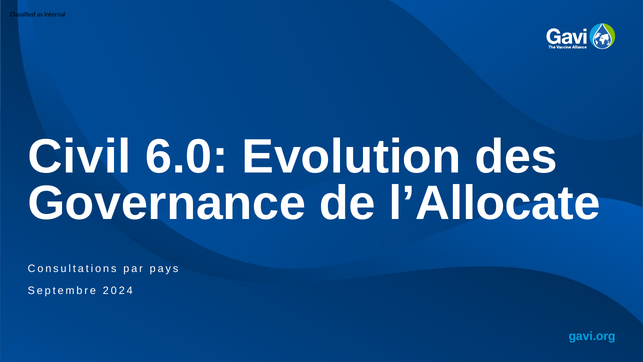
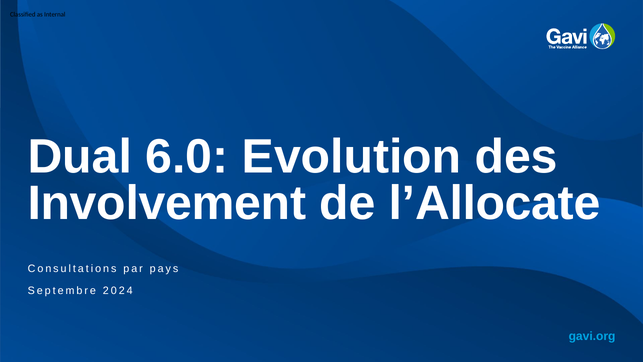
Civil: Civil -> Dual
Governance: Governance -> Involvement
